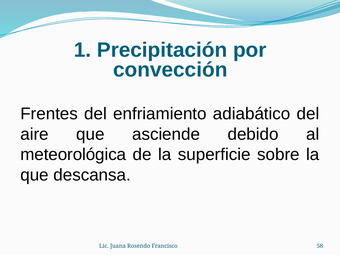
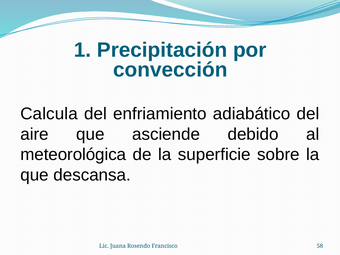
Frentes: Frentes -> Calcula
